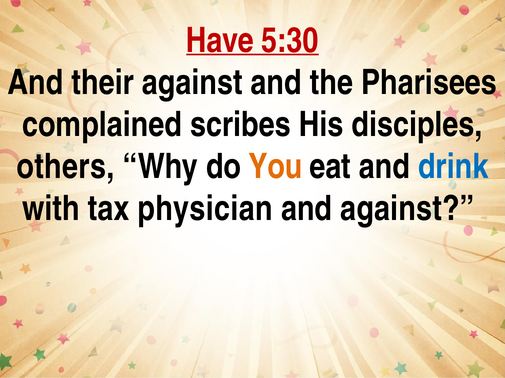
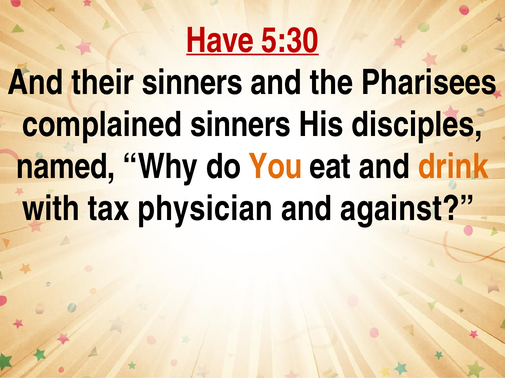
their against: against -> sinners
complained scribes: scribes -> sinners
others: others -> named
drink colour: blue -> orange
